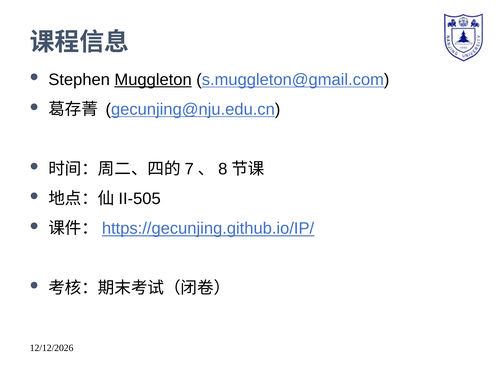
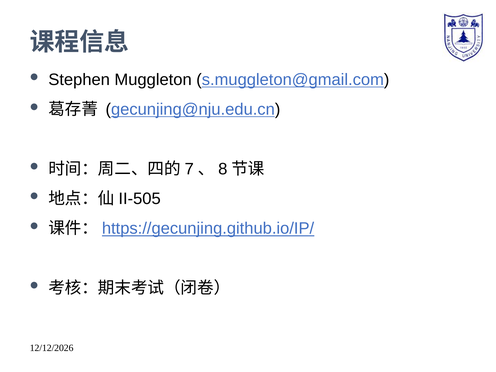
Muggleton underline: present -> none
